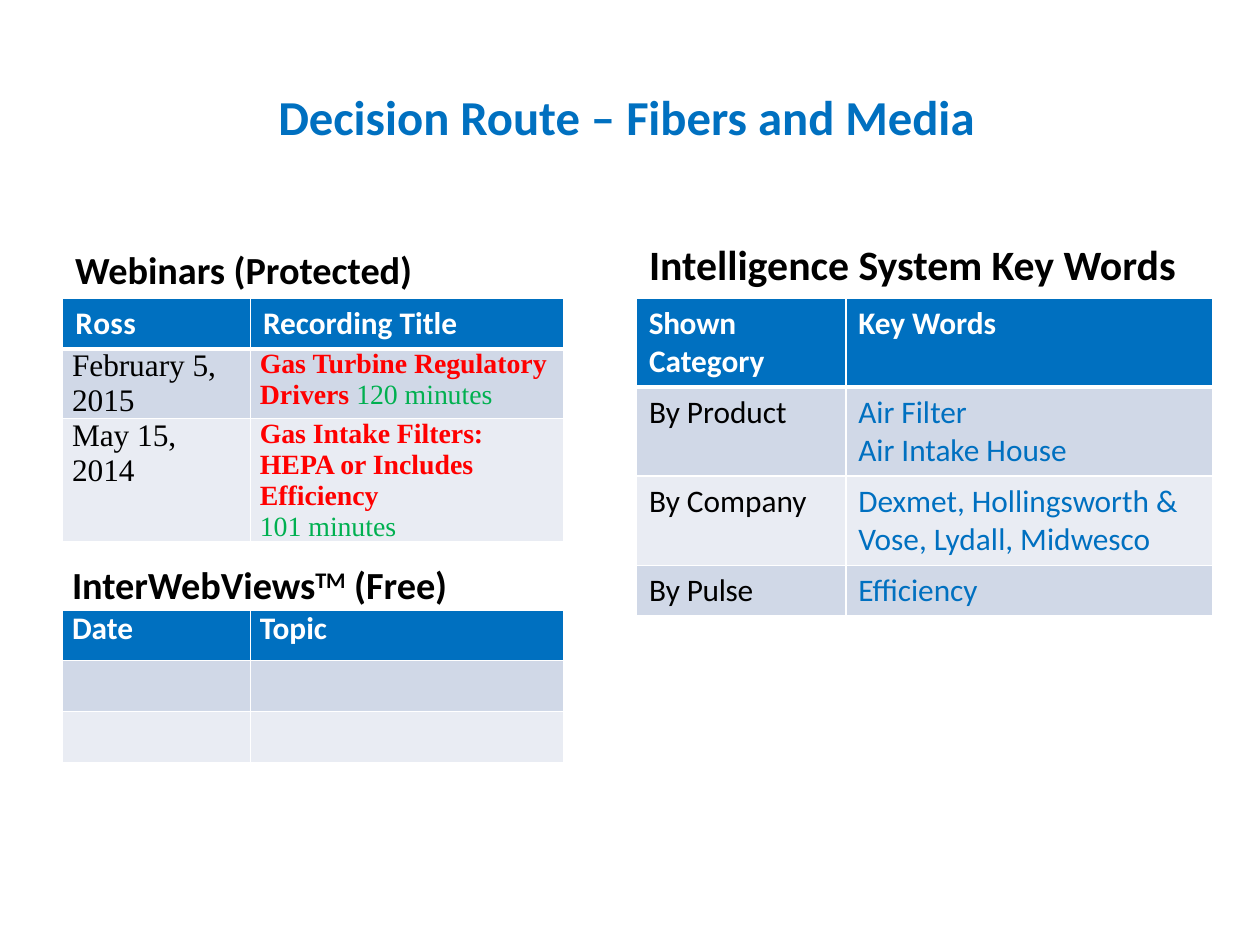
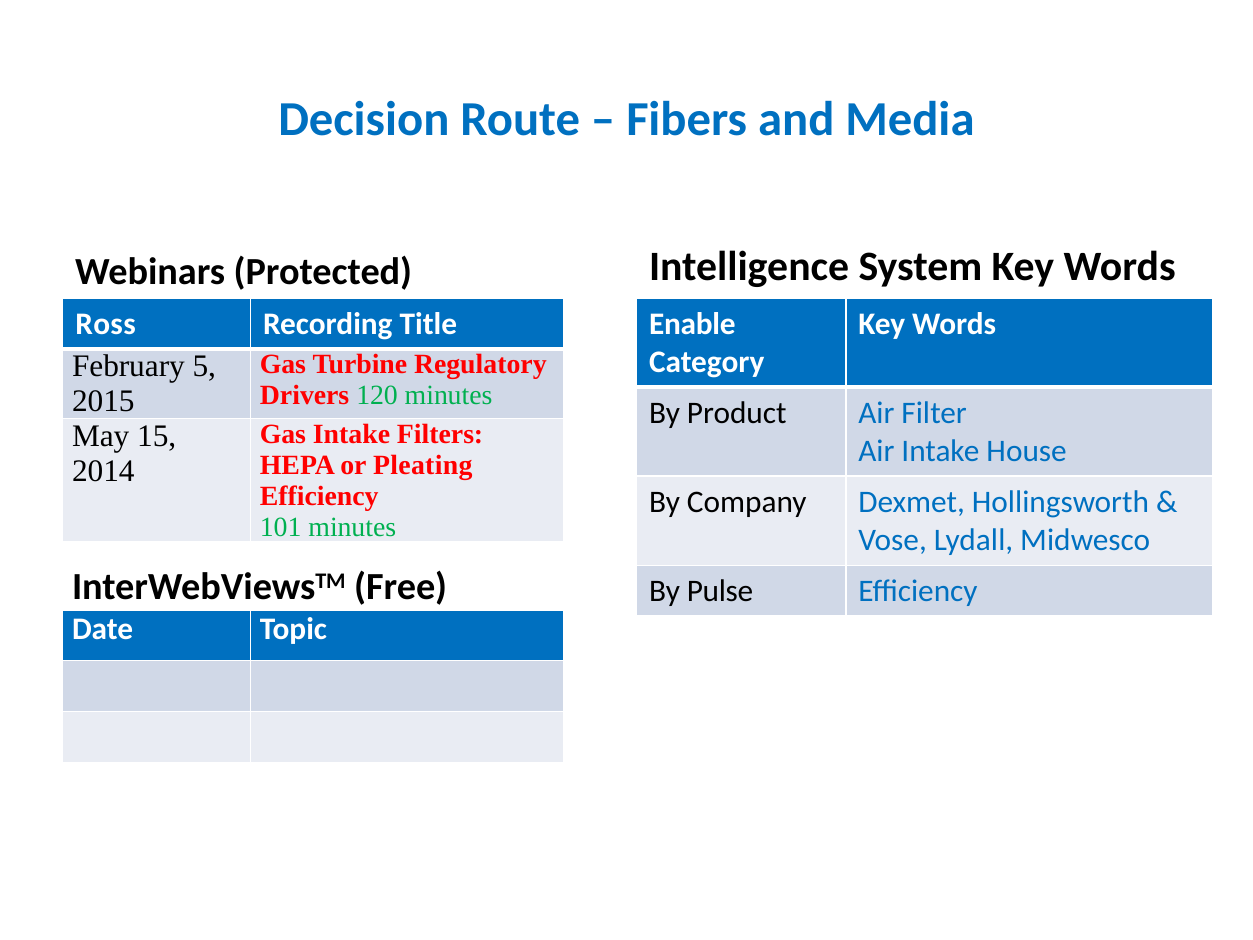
Shown: Shown -> Enable
Includes: Includes -> Pleating
